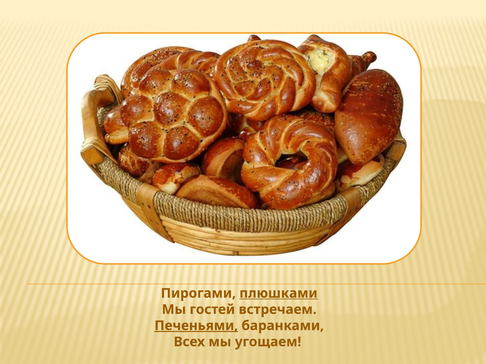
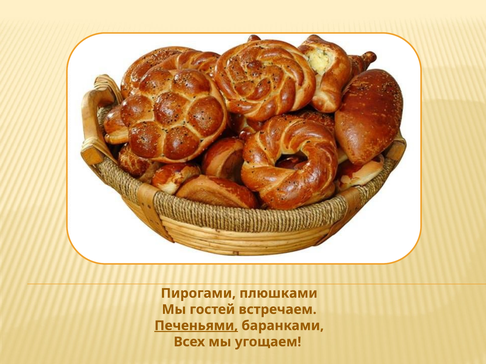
плюшками underline: present -> none
